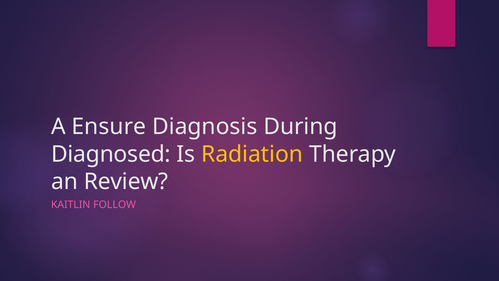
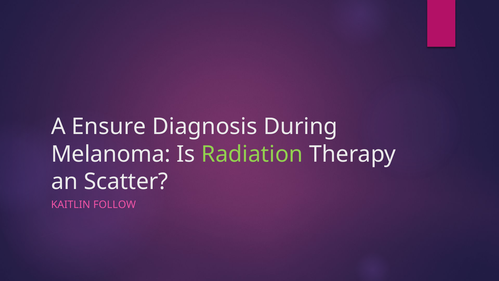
Diagnosed: Diagnosed -> Melanoma
Radiation colour: yellow -> light green
Review: Review -> Scatter
